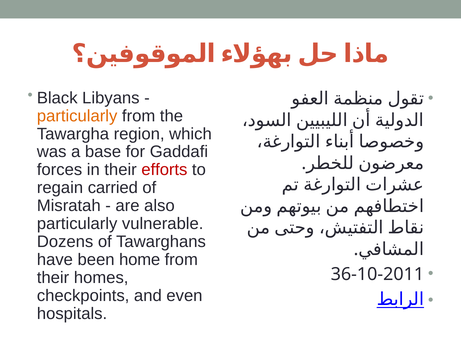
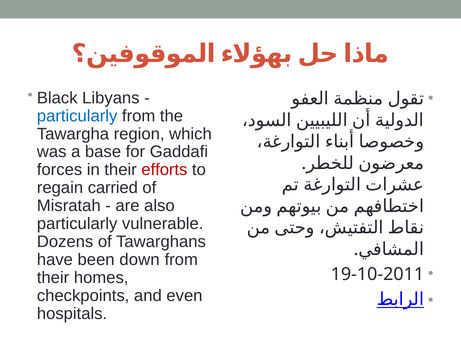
particularly at (77, 116) colour: orange -> blue
home: home -> down
36-10-2011: 36-10-2011 -> 19-10-2011
